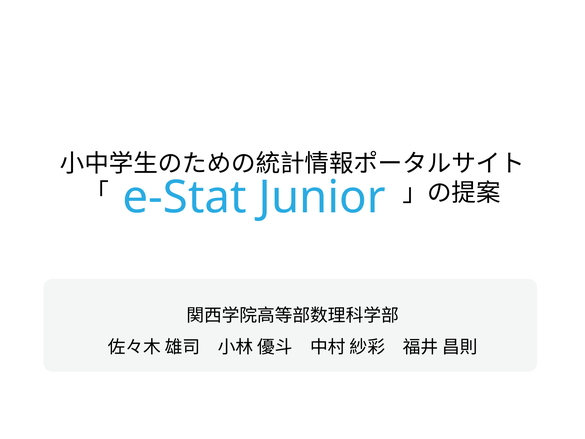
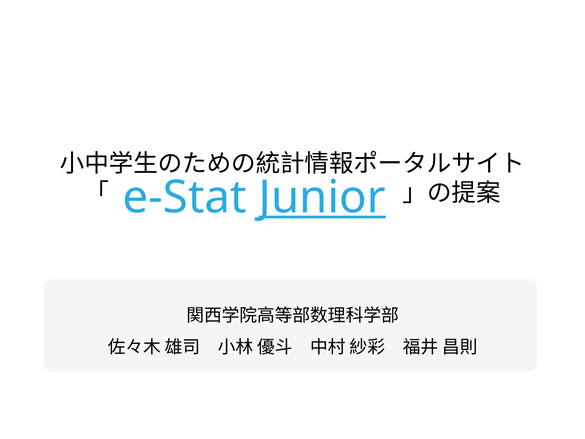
Junior underline: none -> present
